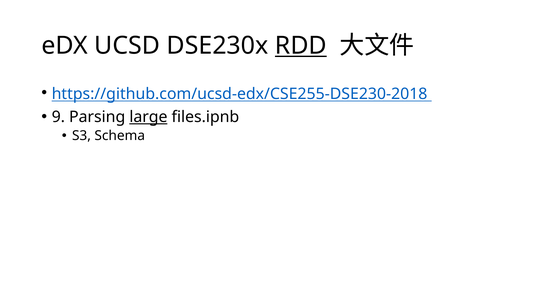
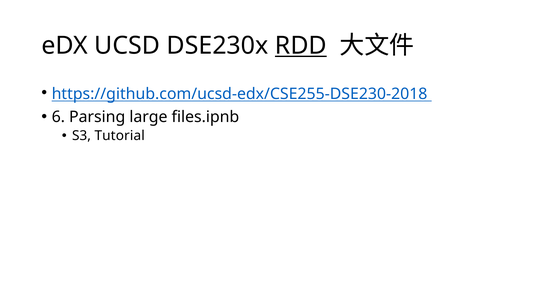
9: 9 -> 6
large underline: present -> none
Schema: Schema -> Tutorial
